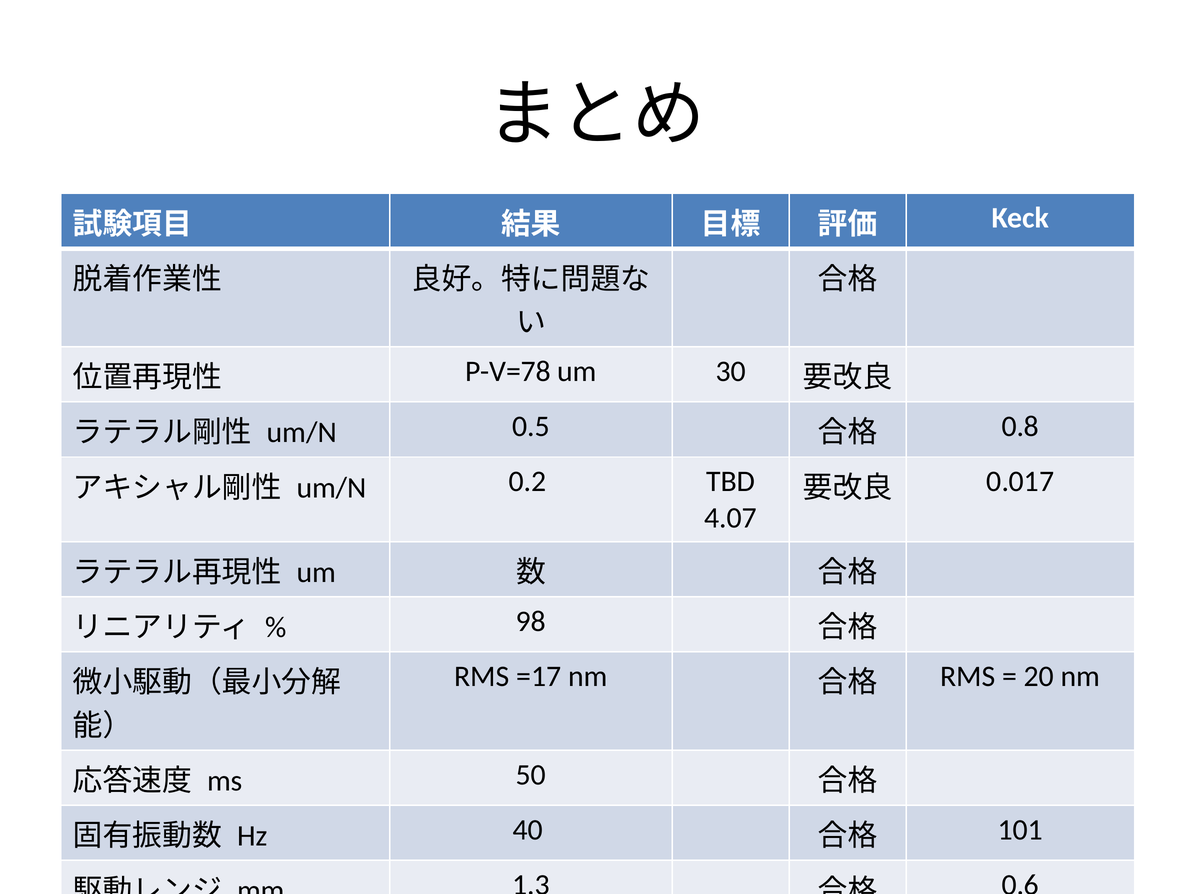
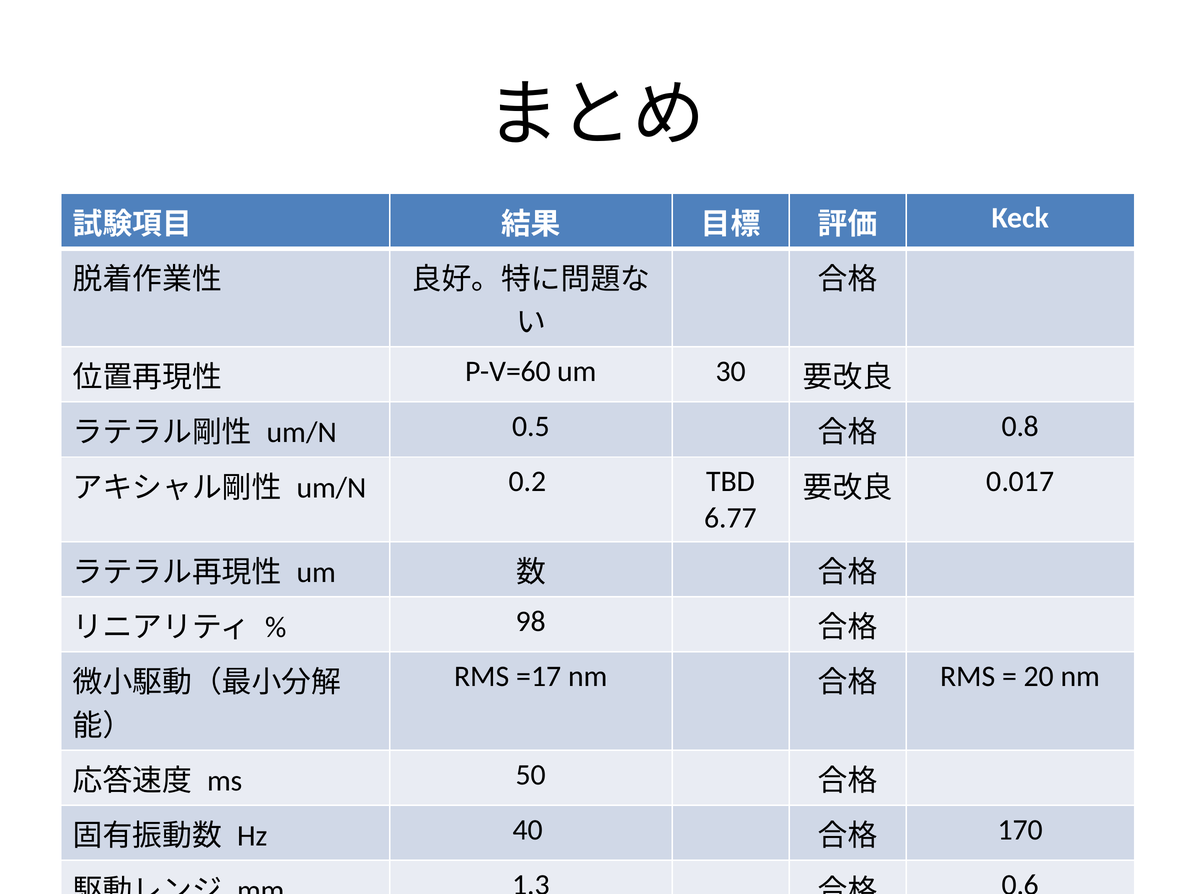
P-V=78: P-V=78 -> P-V=60
4.07: 4.07 -> 6.77
101: 101 -> 170
